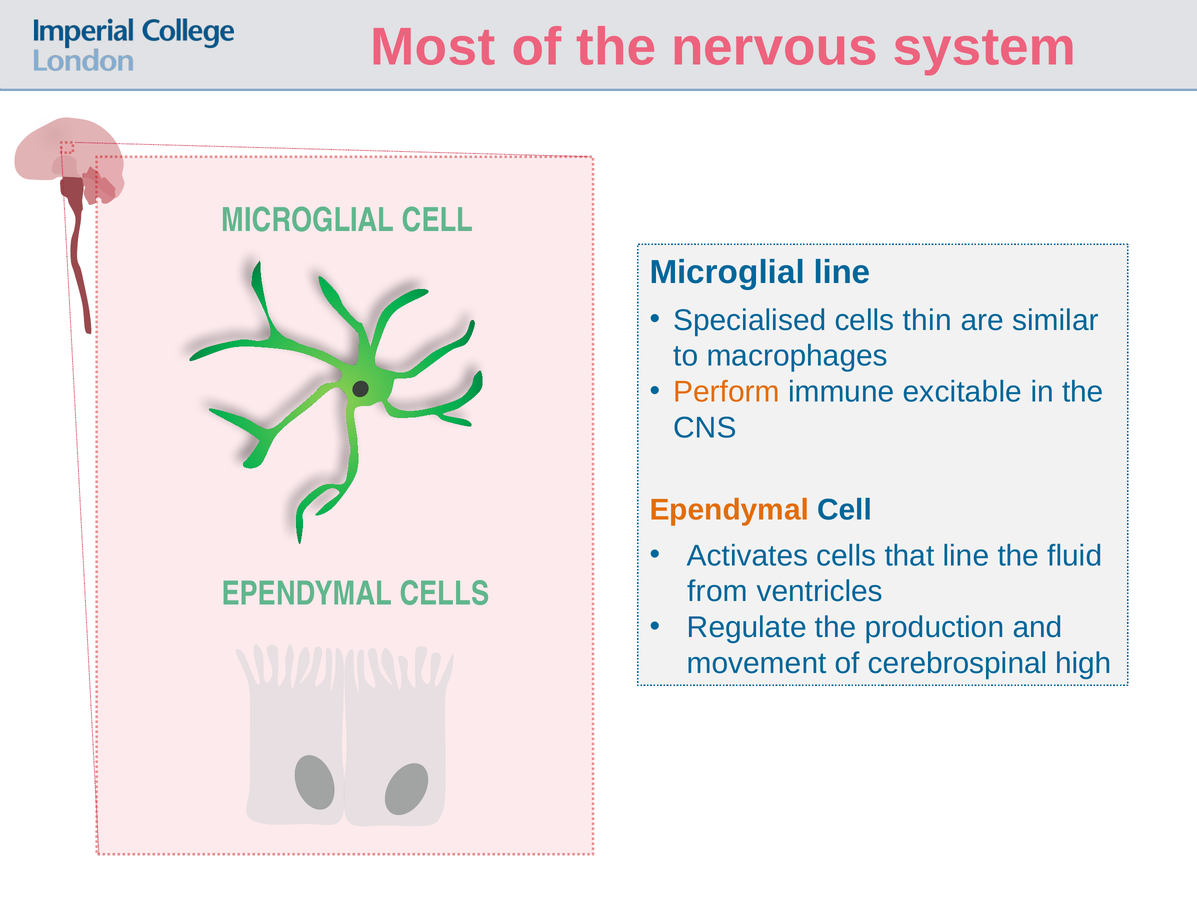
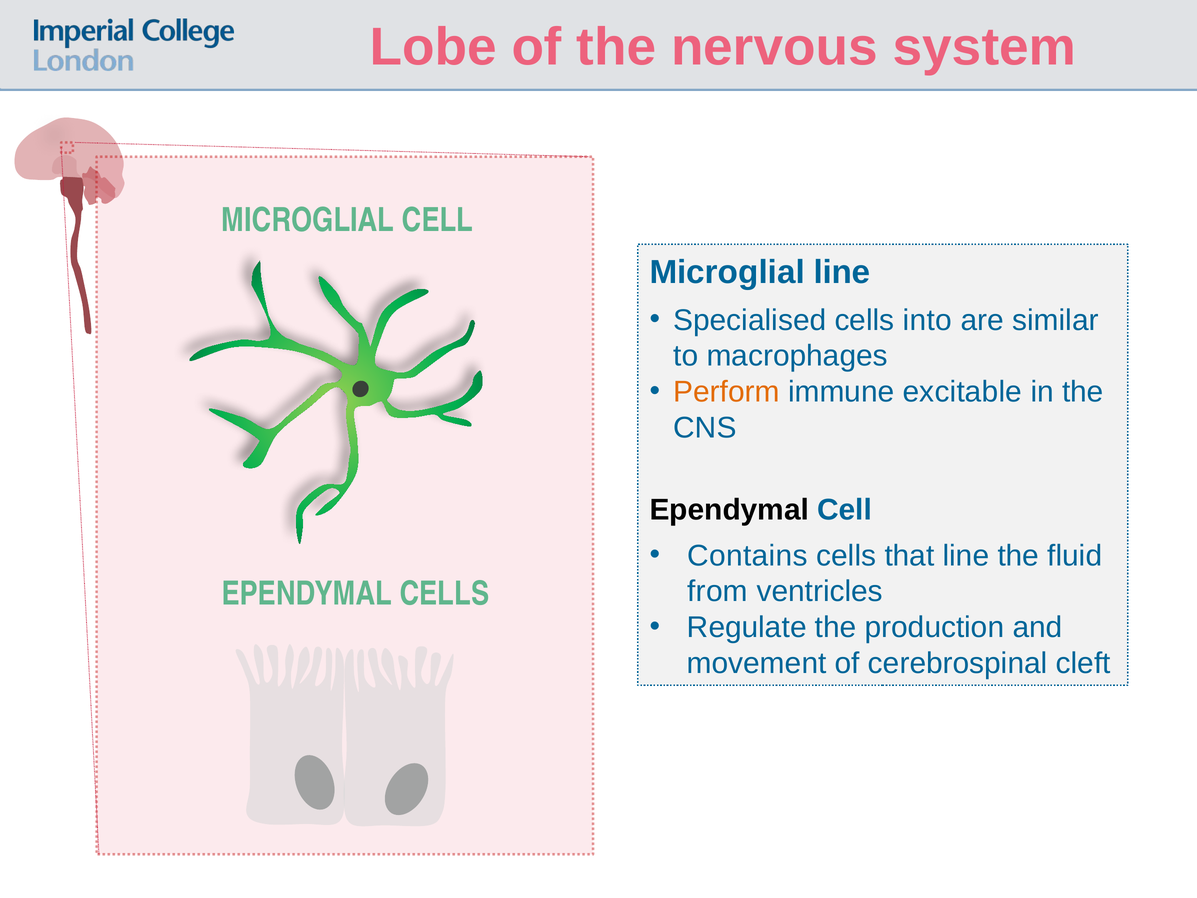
Most: Most -> Lobe
thin: thin -> into
Ependymal at (729, 510) colour: orange -> black
Activates: Activates -> Contains
high: high -> cleft
